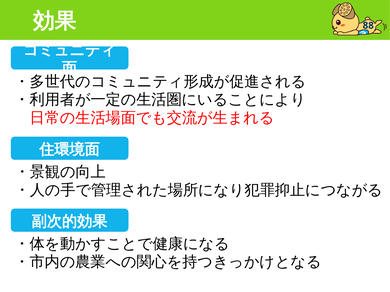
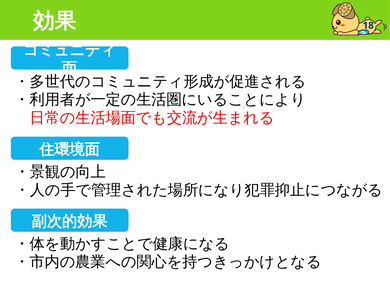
88: 88 -> 18
